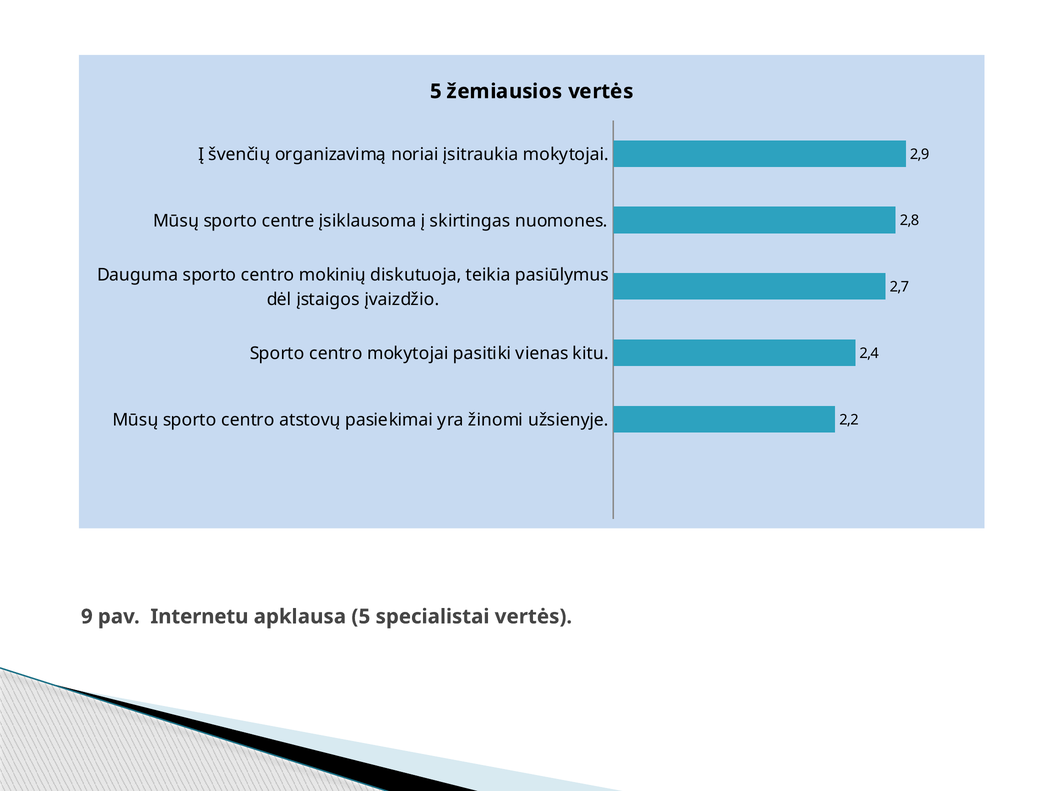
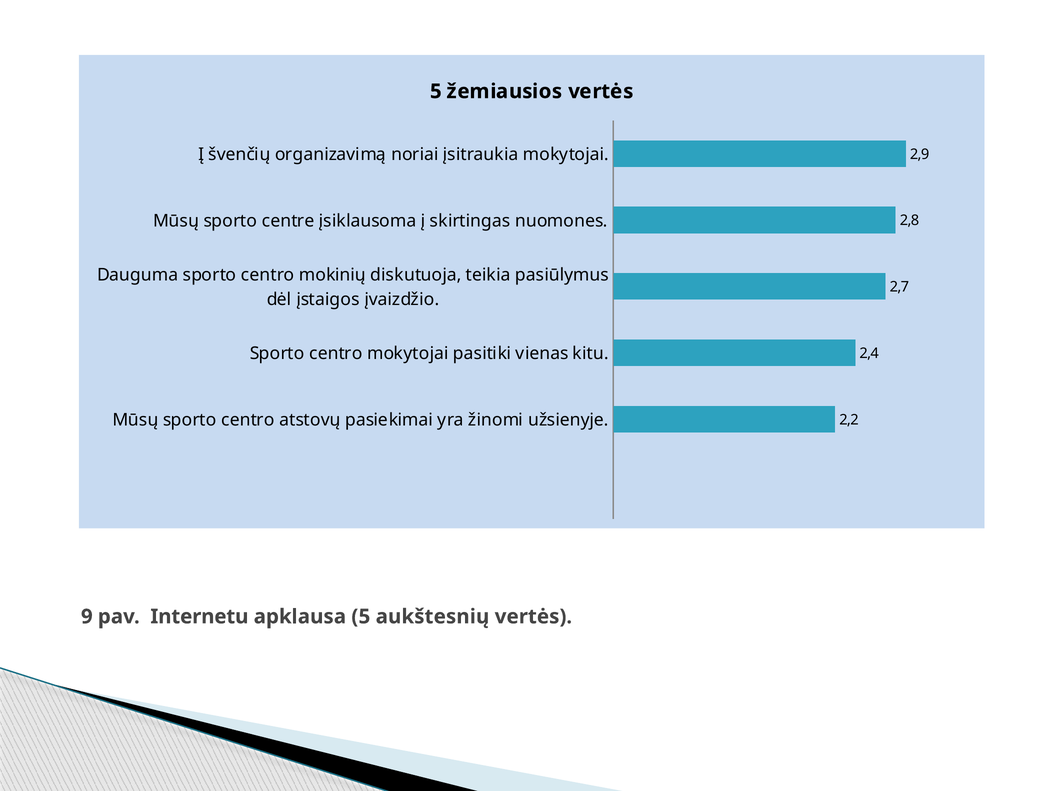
specialistai: specialistai -> aukštesnių
